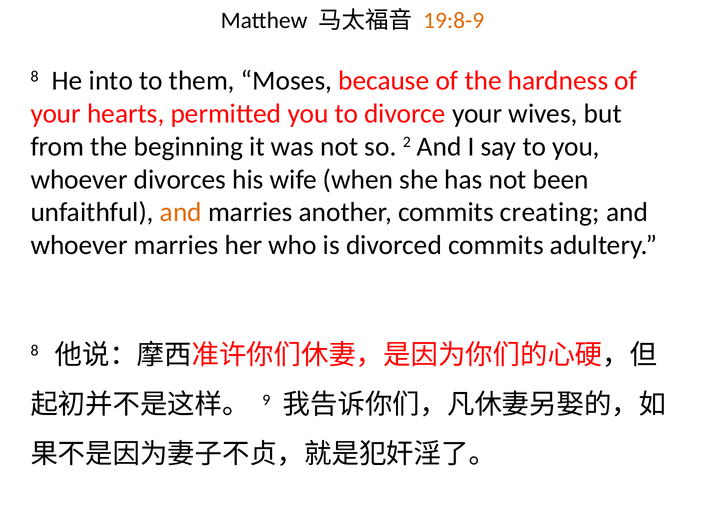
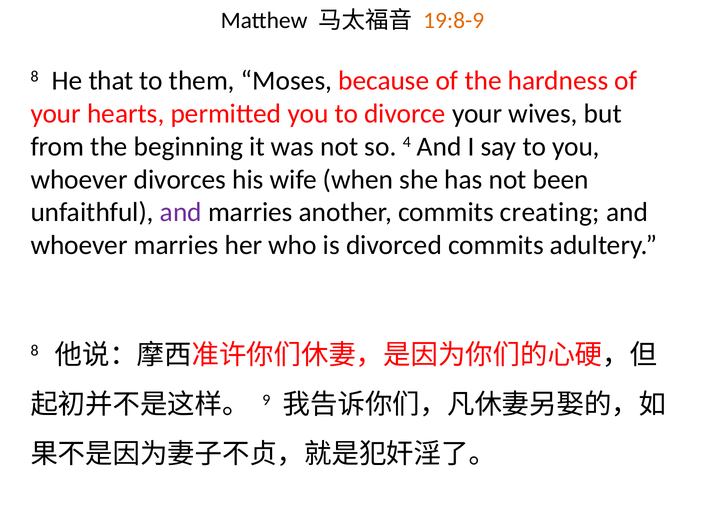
into: into -> that
2: 2 -> 4
and at (181, 212) colour: orange -> purple
